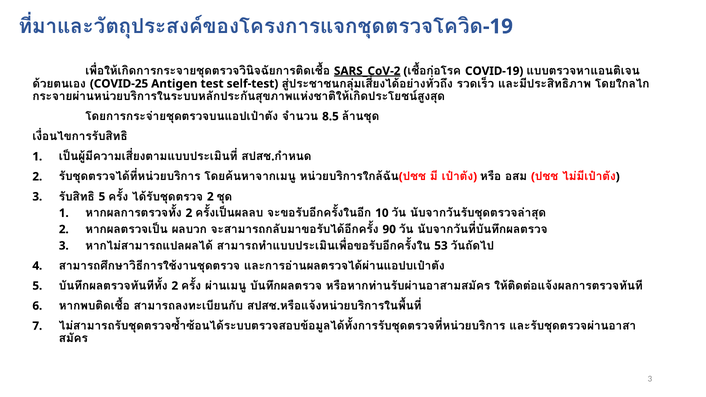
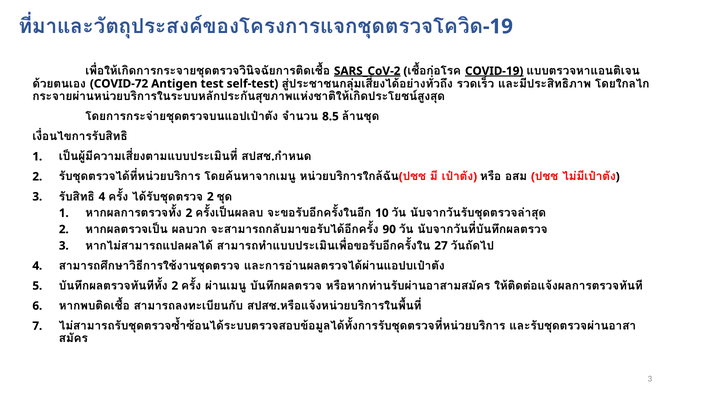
COVID-19 underline: none -> present
COVID-25: COVID-25 -> COVID-72
5 at (102, 197): 5 -> 4
53: 53 -> 27
